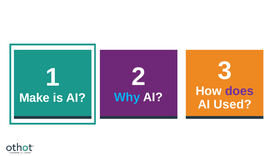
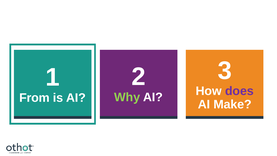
Why colour: light blue -> light green
Make: Make -> From
Used: Used -> Make
